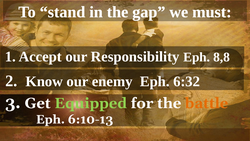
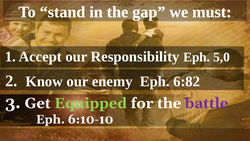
8,8: 8,8 -> 5,0
6:32: 6:32 -> 6:82
battle colour: orange -> purple
6:10-13: 6:10-13 -> 6:10-10
